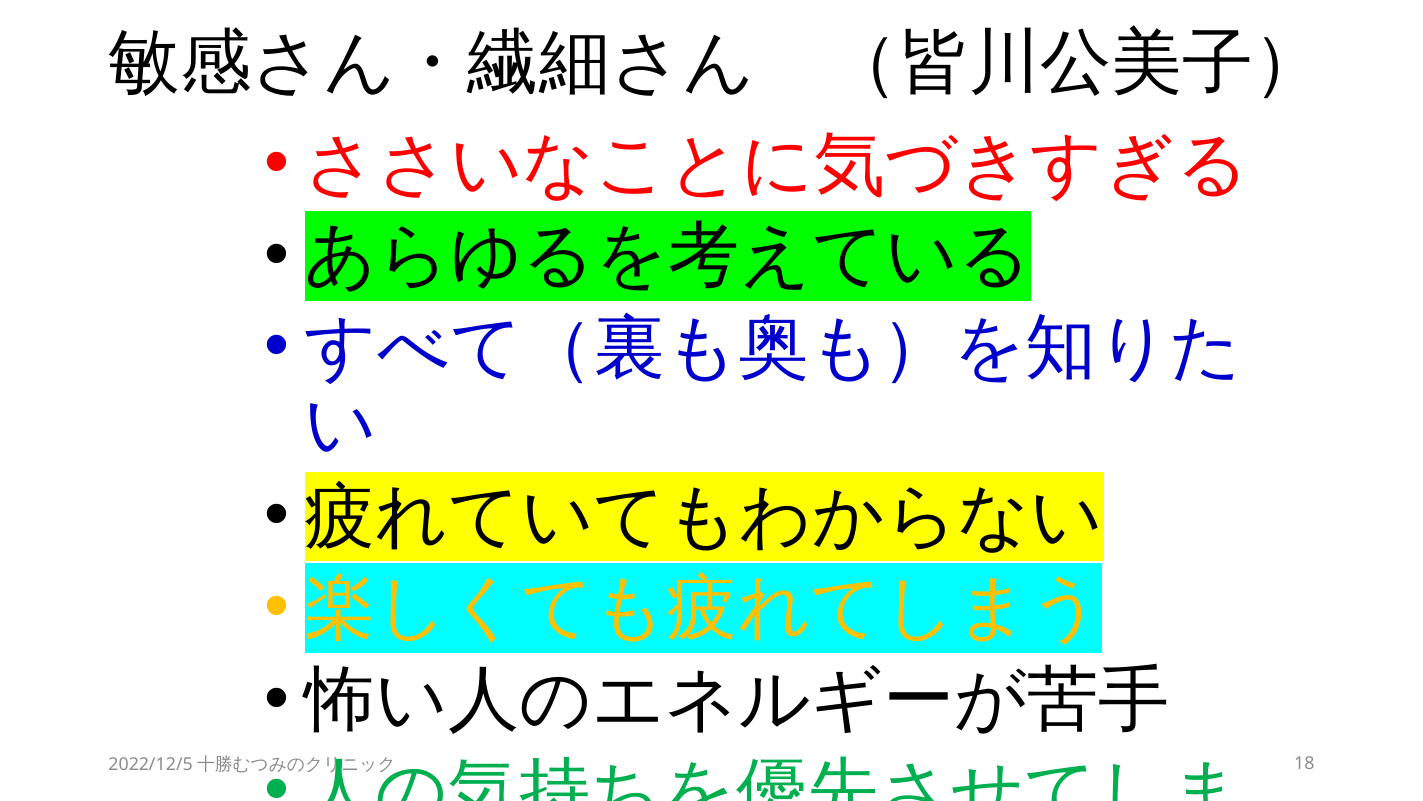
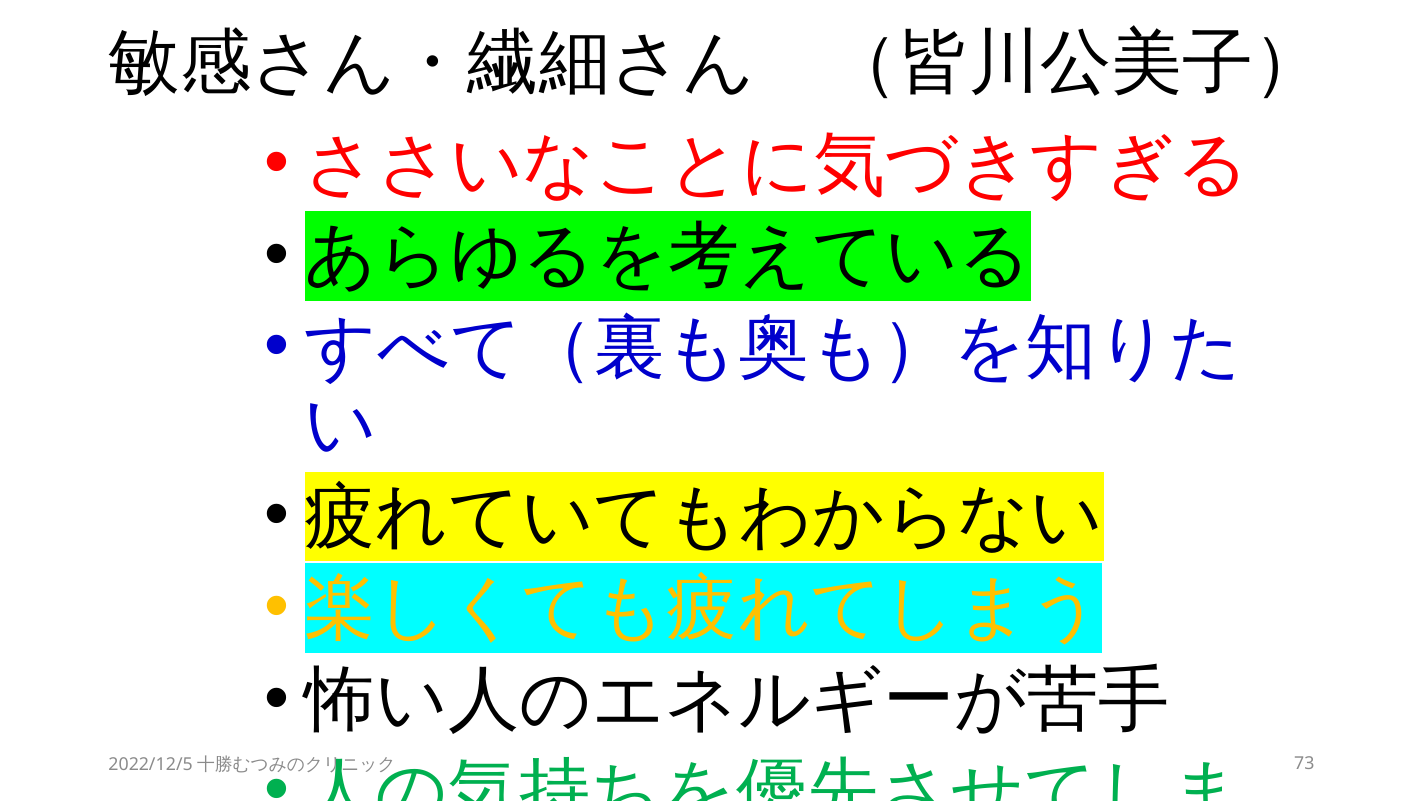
18: 18 -> 73
